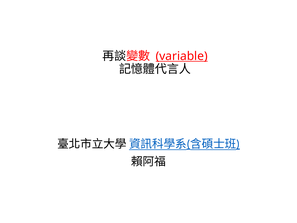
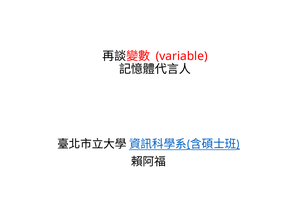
variable underline: present -> none
